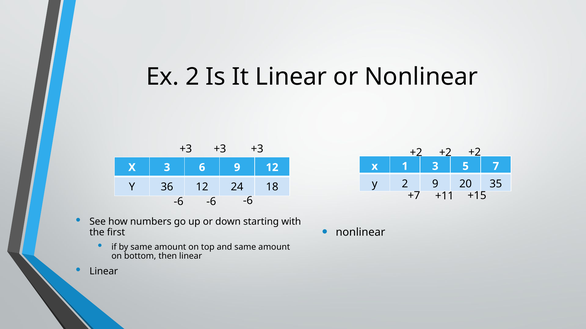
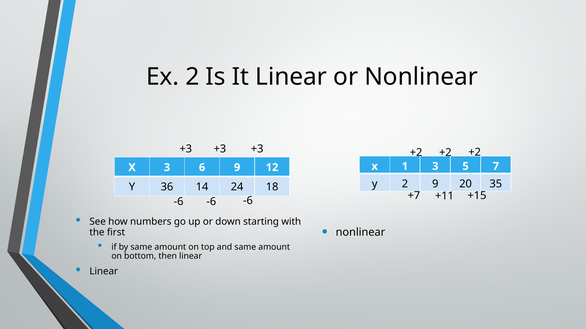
36 12: 12 -> 14
